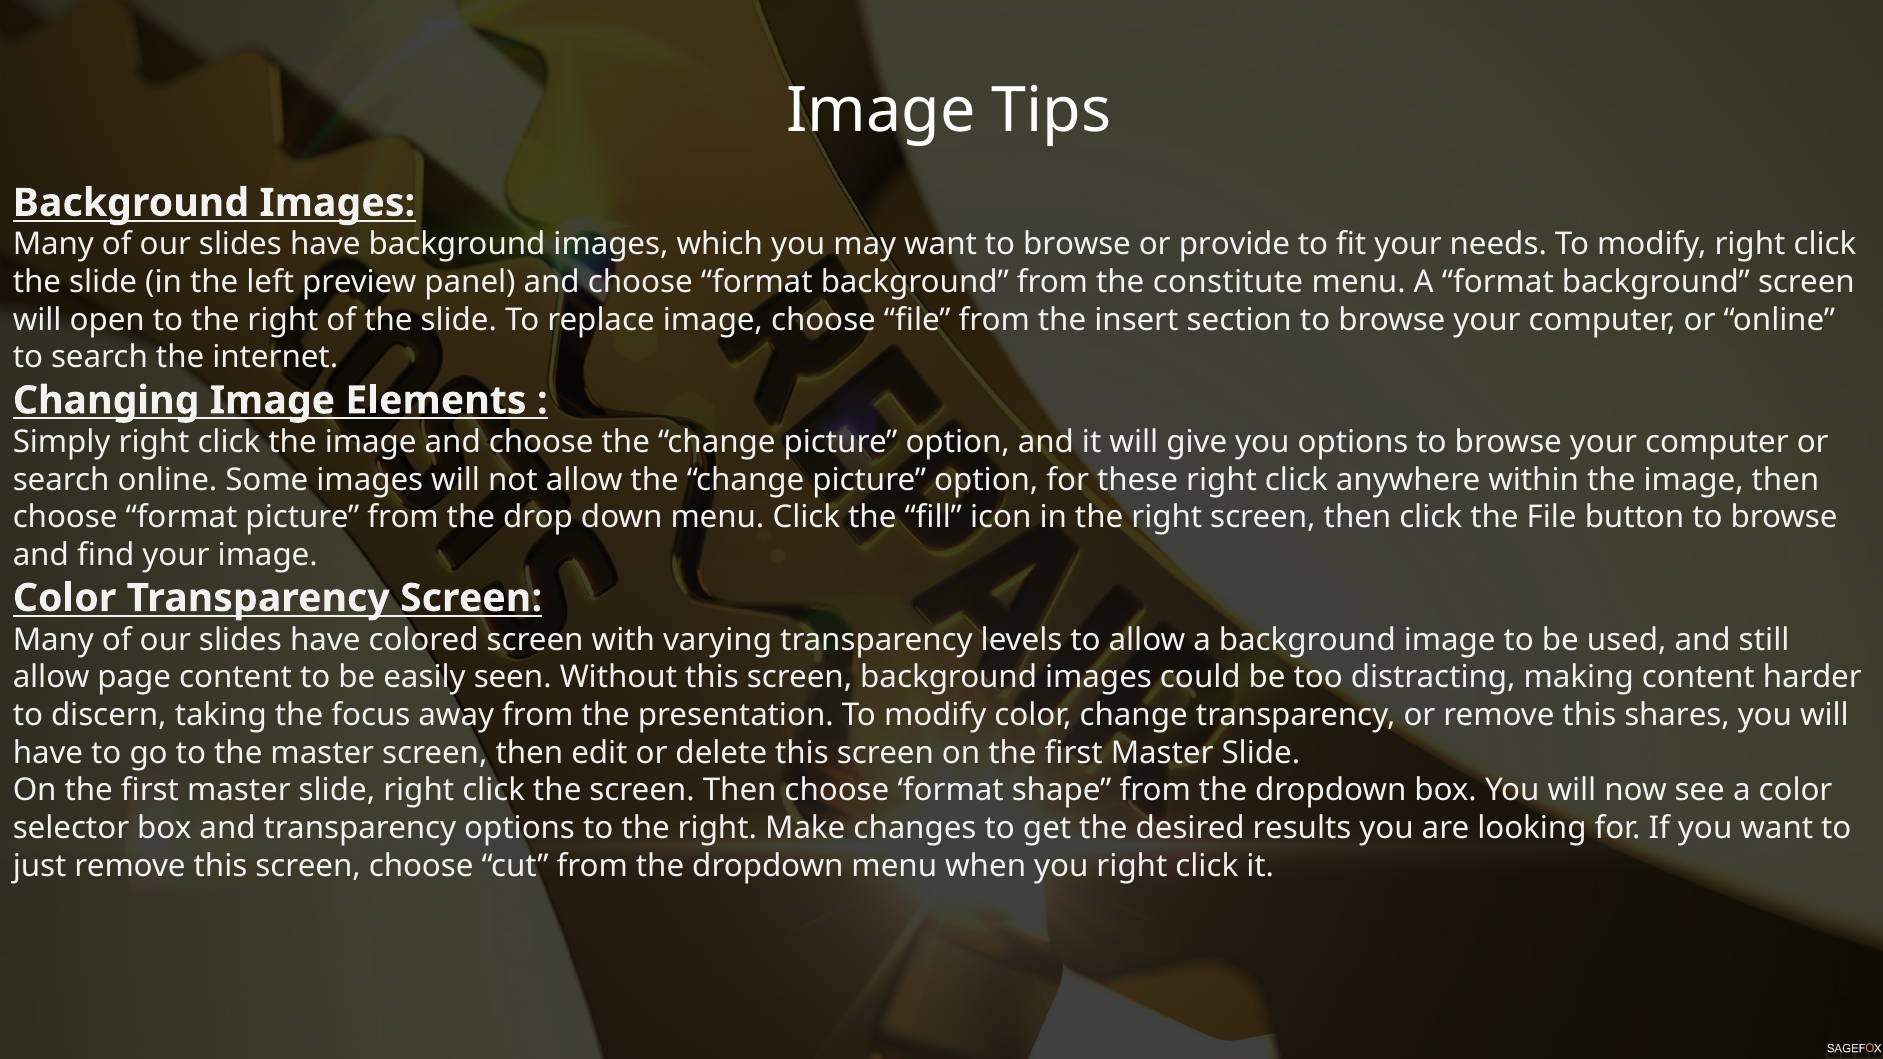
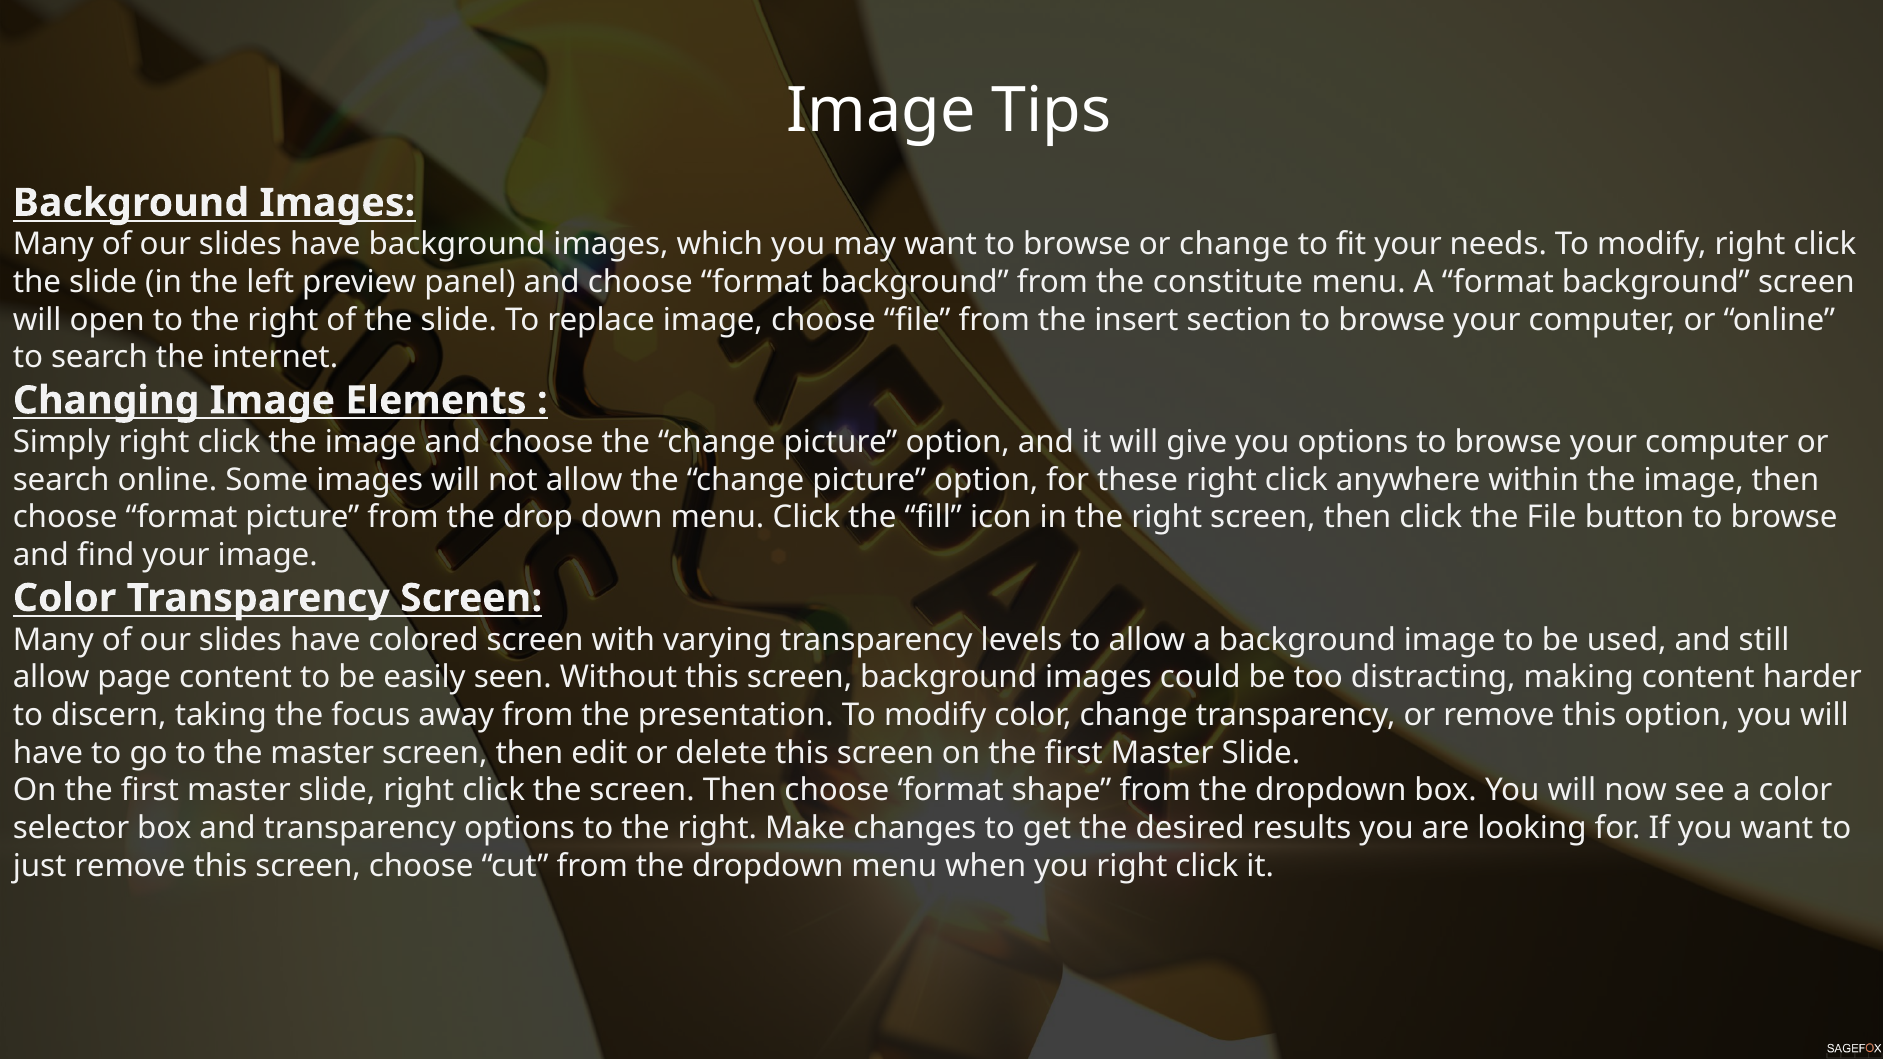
or provide: provide -> change
this shares: shares -> option
